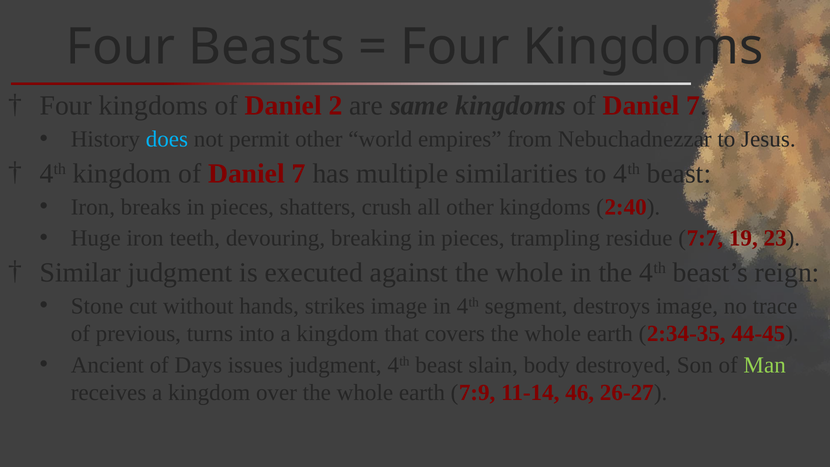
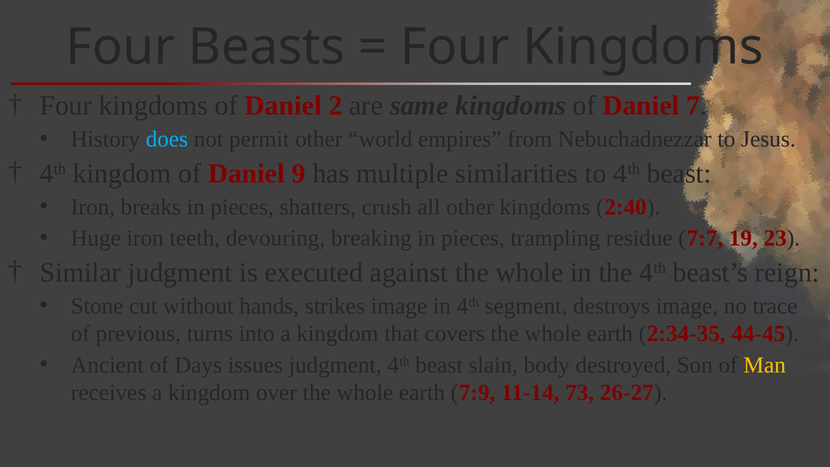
kingdom of Daniel 7: 7 -> 9
Man colour: light green -> yellow
46: 46 -> 73
